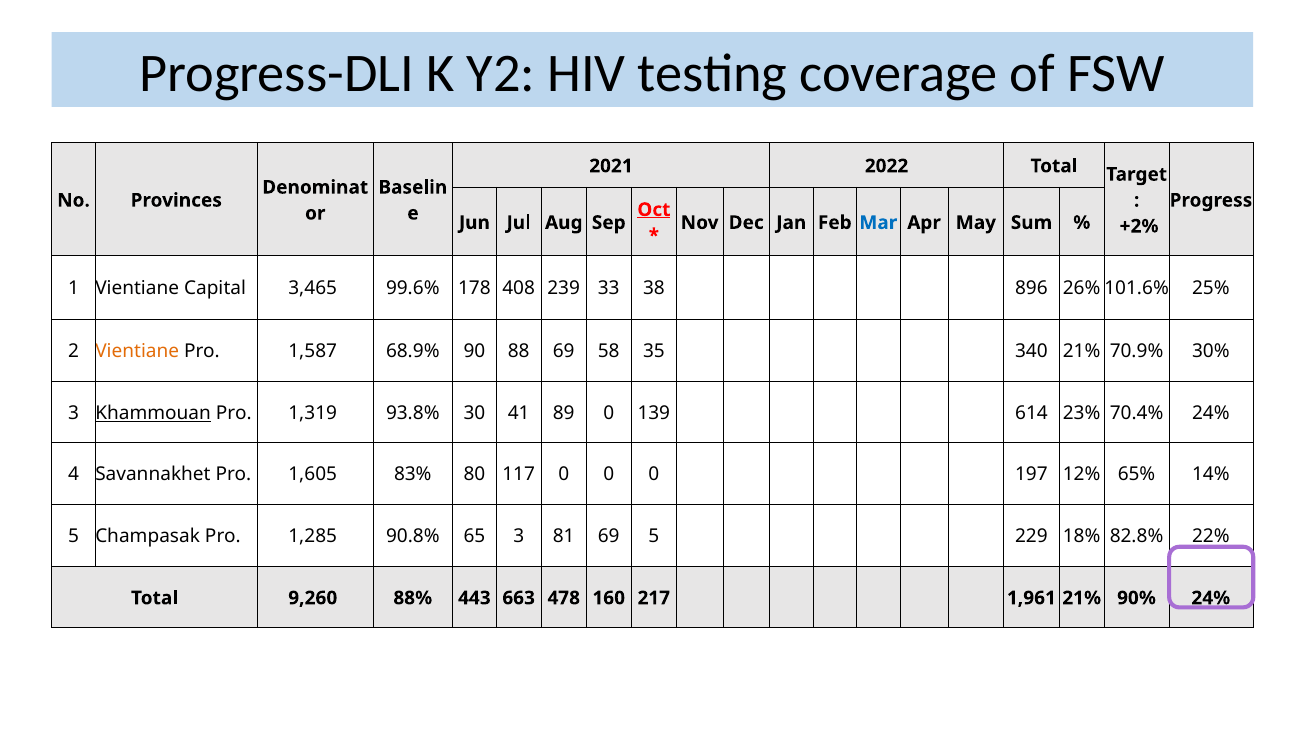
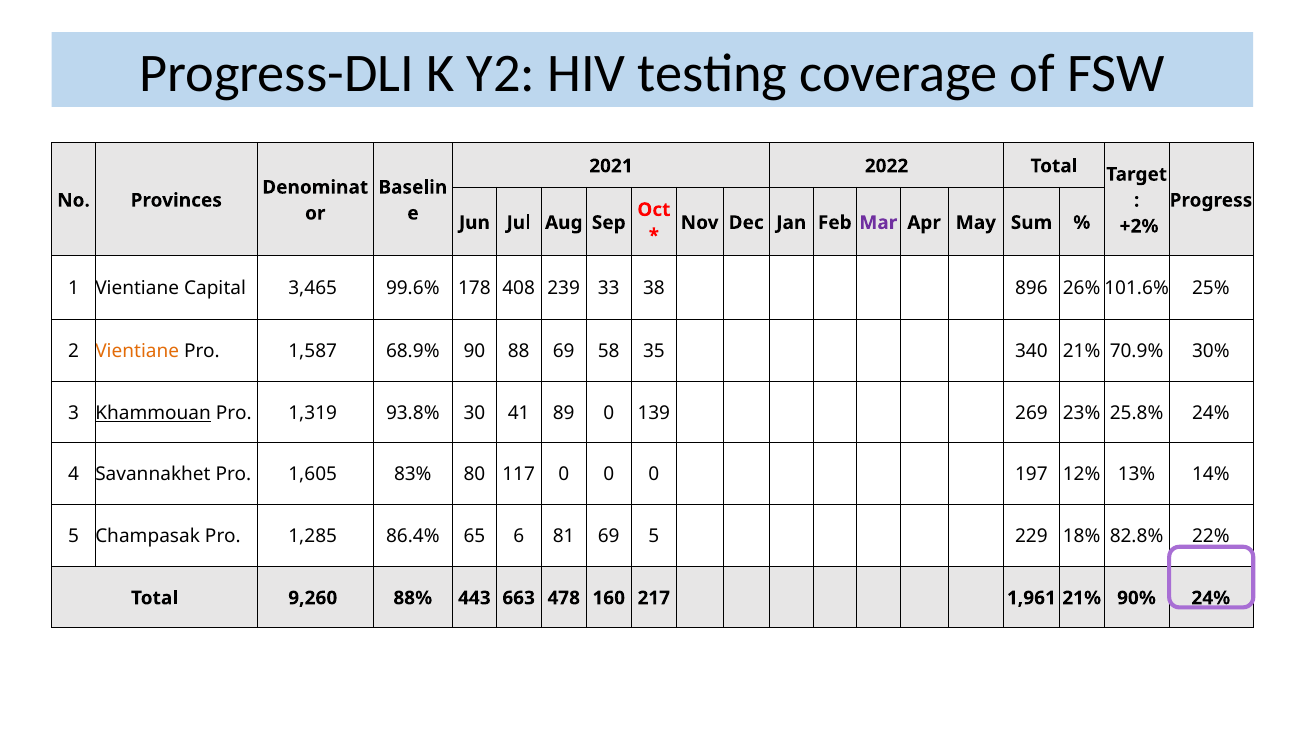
Oct underline: present -> none
Mar colour: blue -> purple
614: 614 -> 269
70.4%: 70.4% -> 25.8%
65%: 65% -> 13%
90.8%: 90.8% -> 86.4%
65 3: 3 -> 6
